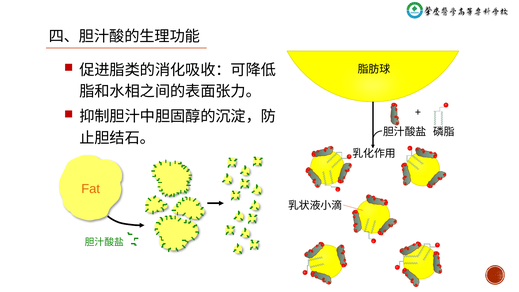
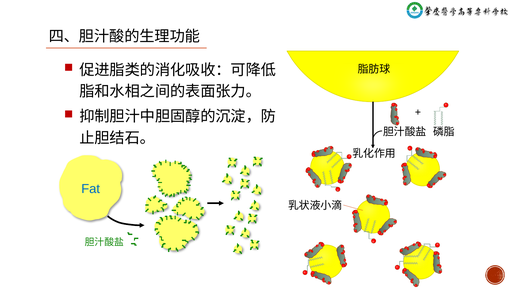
Fat colour: orange -> blue
